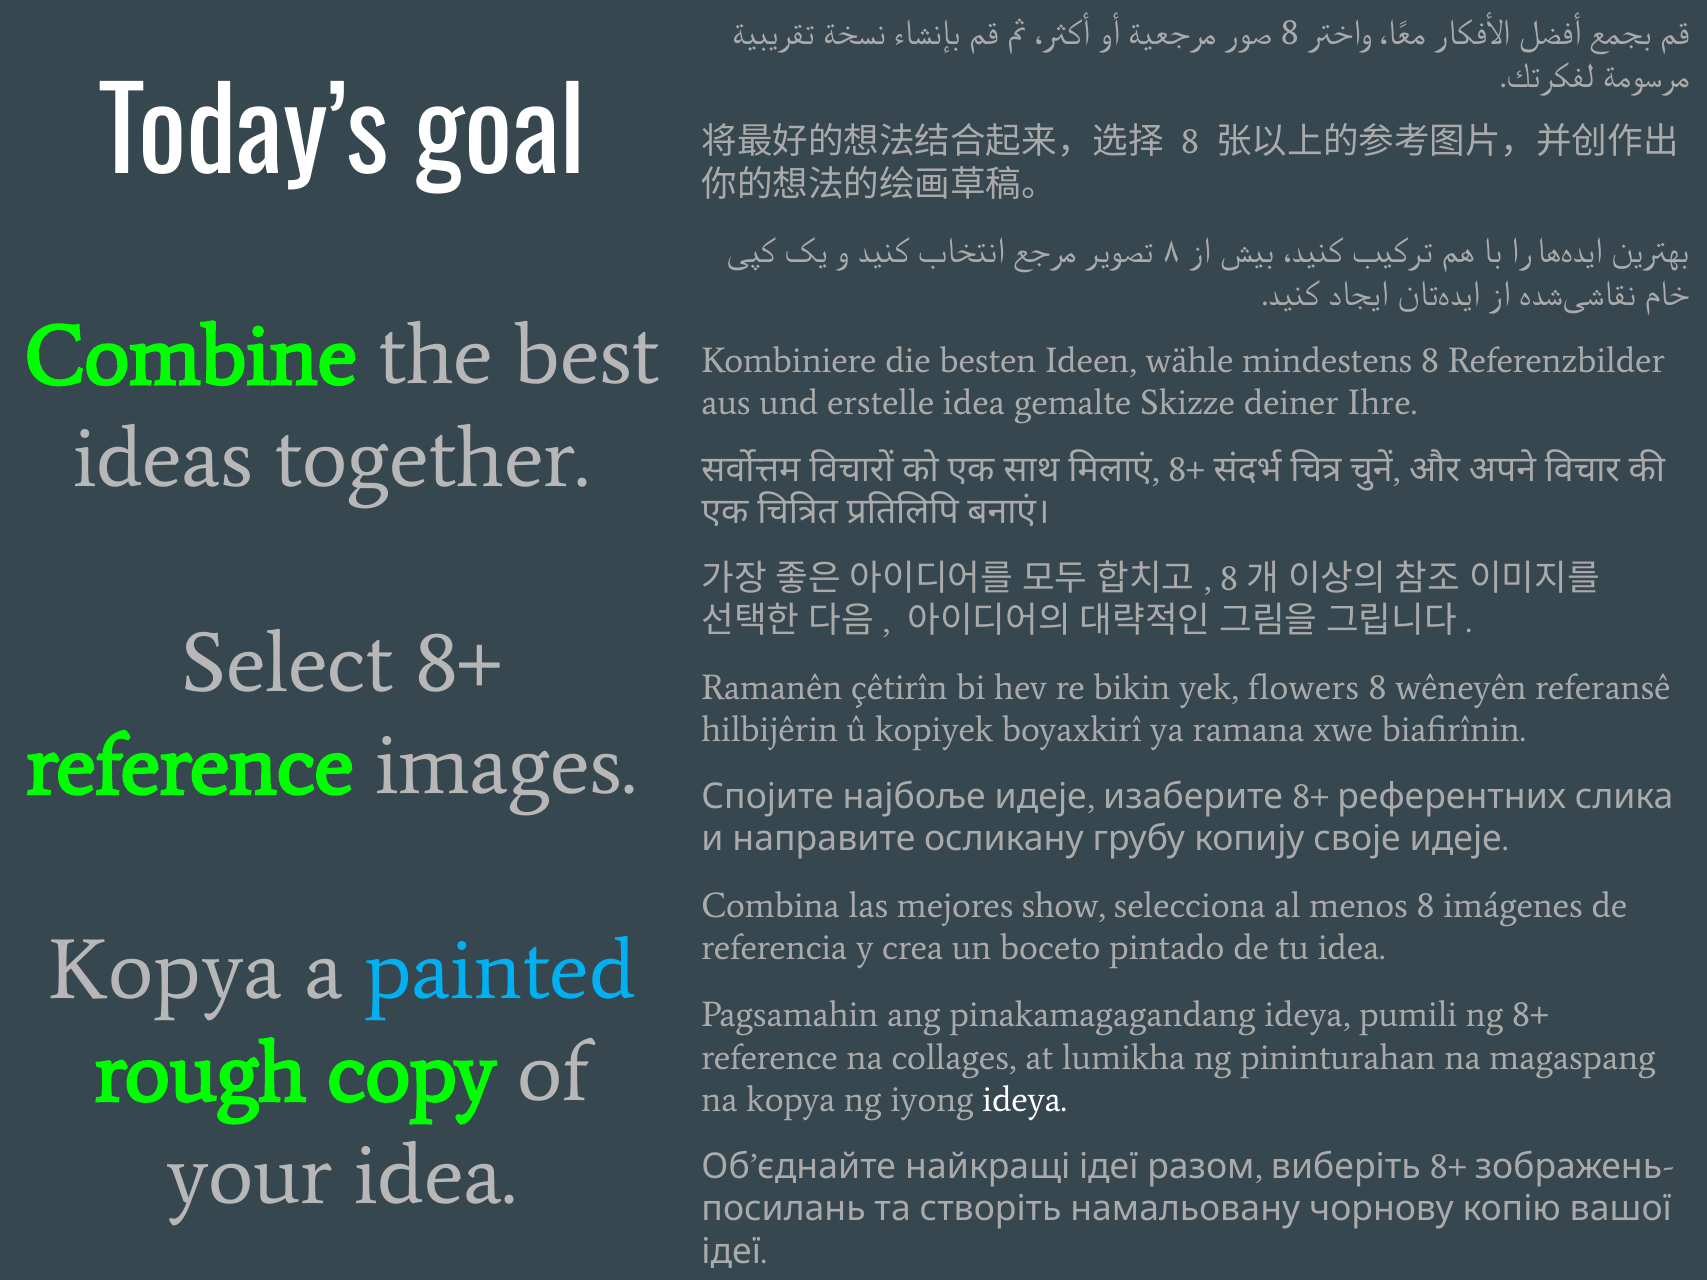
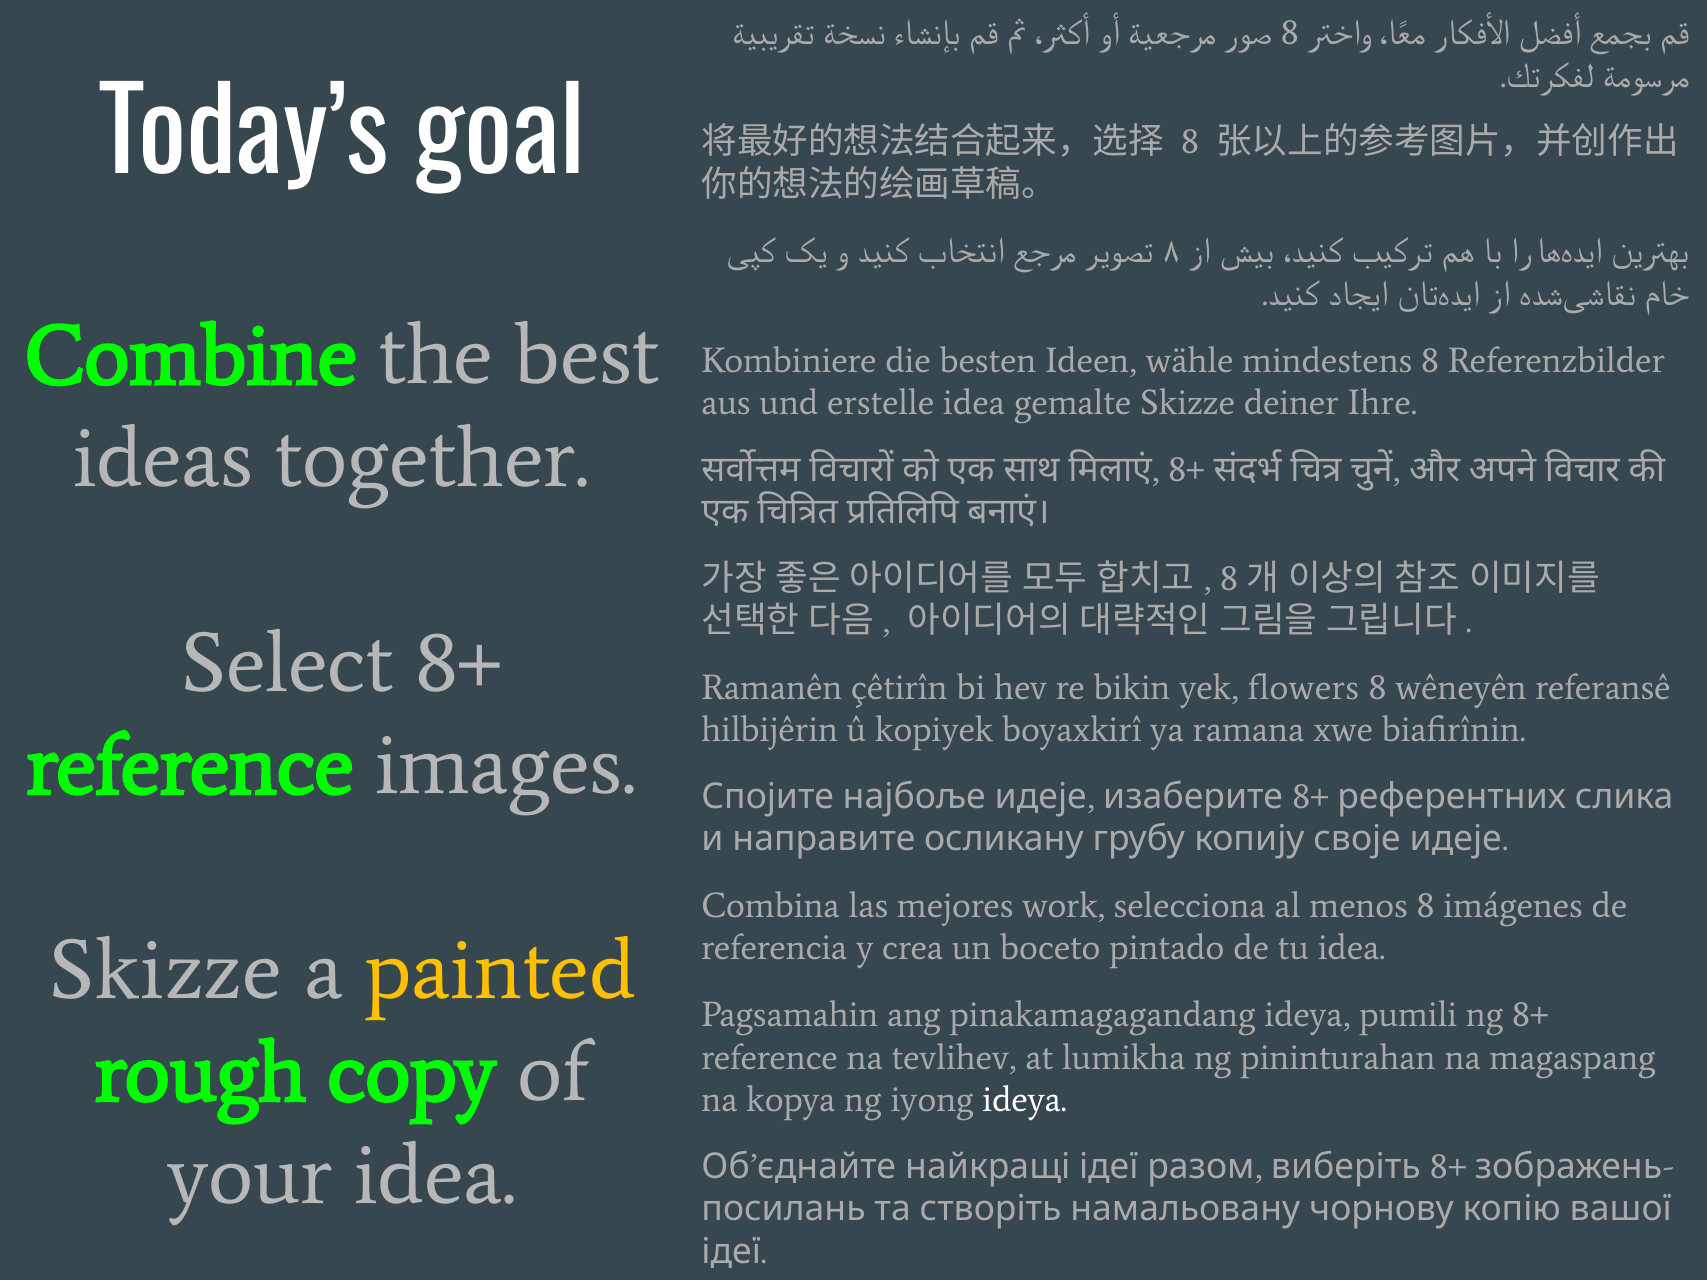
show: show -> work
Kopya at (166, 970): Kopya -> Skizze
painted colour: light blue -> yellow
collages: collages -> tevlihev
